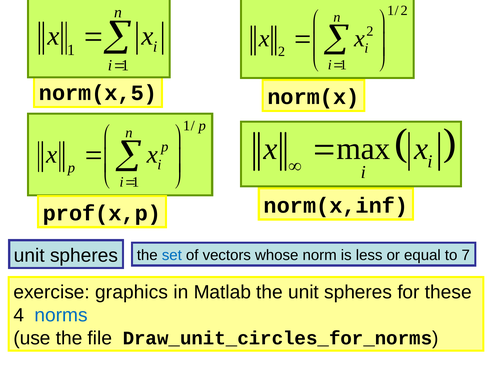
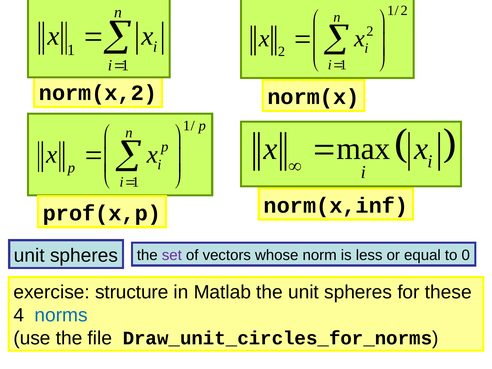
norm(x,5: norm(x,5 -> norm(x,2
set colour: blue -> purple
7: 7 -> 0
graphics: graphics -> structure
